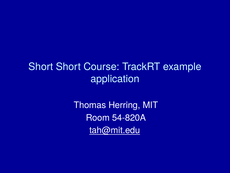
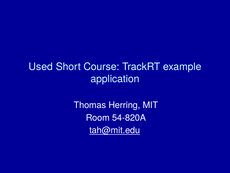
Short at (41, 66): Short -> Used
